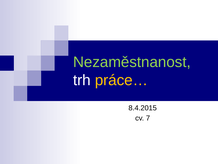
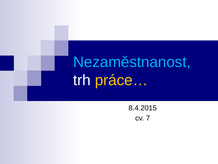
Nezaměstnanost colour: light green -> light blue
